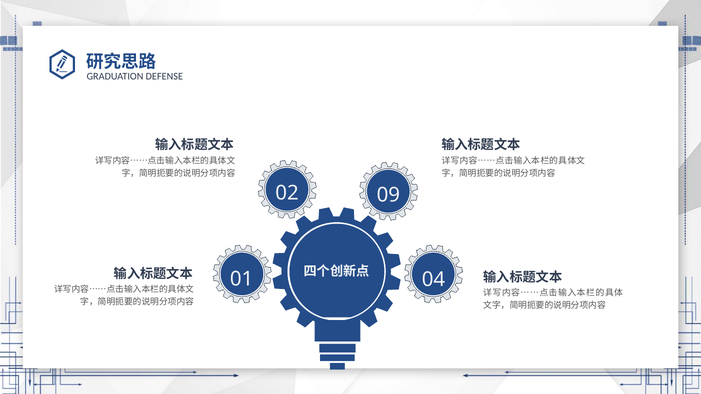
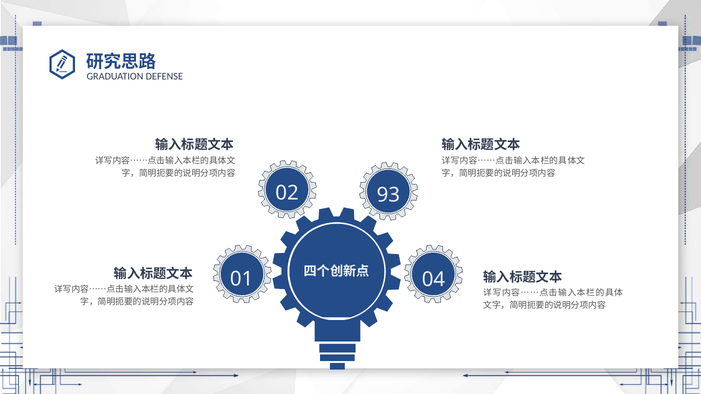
09: 09 -> 93
